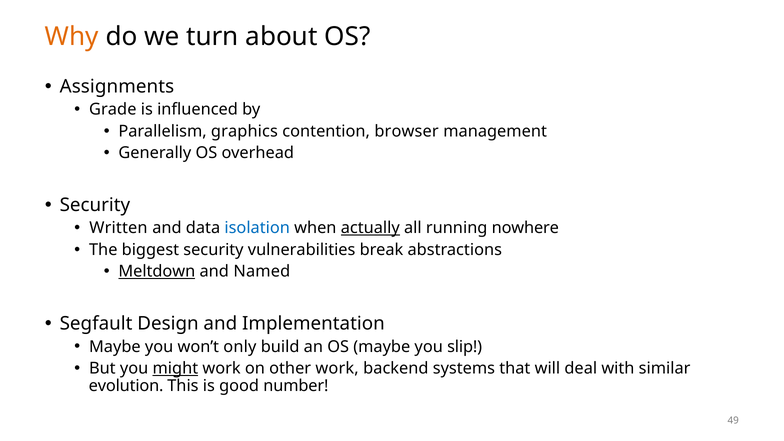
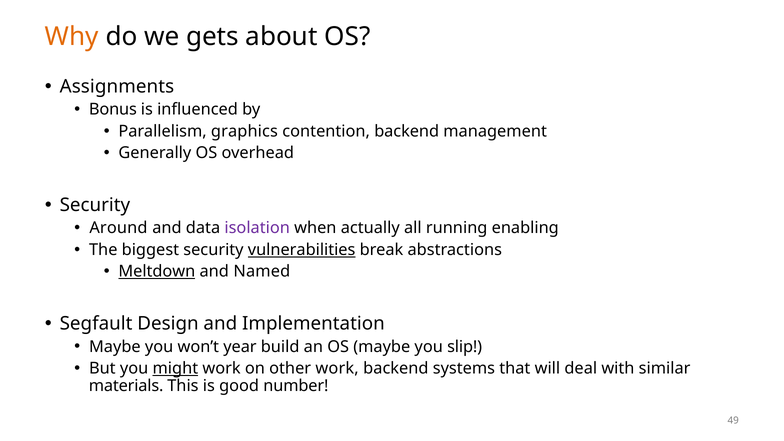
turn: turn -> gets
Grade: Grade -> Bonus
contention browser: browser -> backend
Written: Written -> Around
isolation colour: blue -> purple
actually underline: present -> none
nowhere: nowhere -> enabling
vulnerabilities underline: none -> present
only: only -> year
evolution: evolution -> materials
